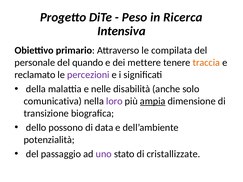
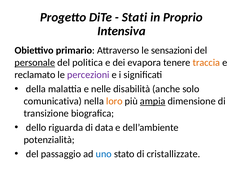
Peso: Peso -> Stati
Ricerca: Ricerca -> Proprio
compilata: compilata -> sensazioni
personale underline: none -> present
quando: quando -> politica
mettere: mettere -> evapora
loro colour: purple -> orange
possono: possono -> riguarda
uno colour: purple -> blue
